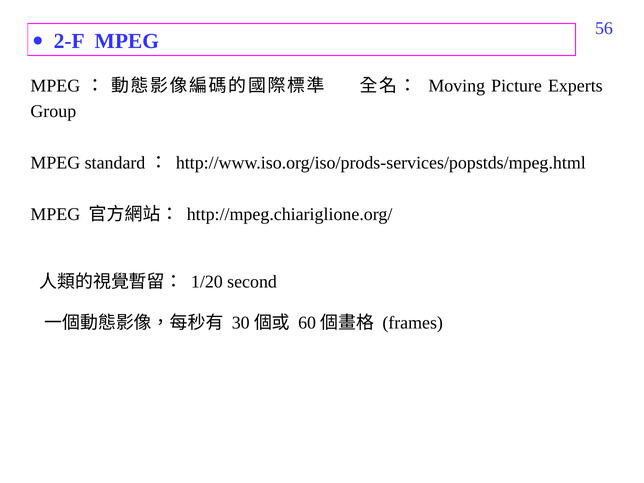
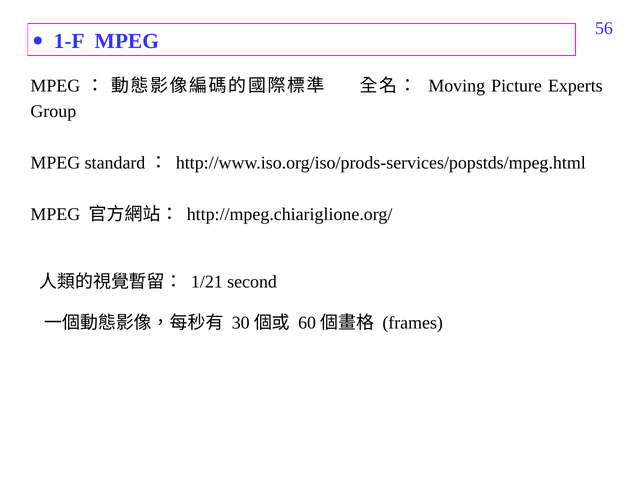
2-F: 2-F -> 1-F
1/20: 1/20 -> 1/21
